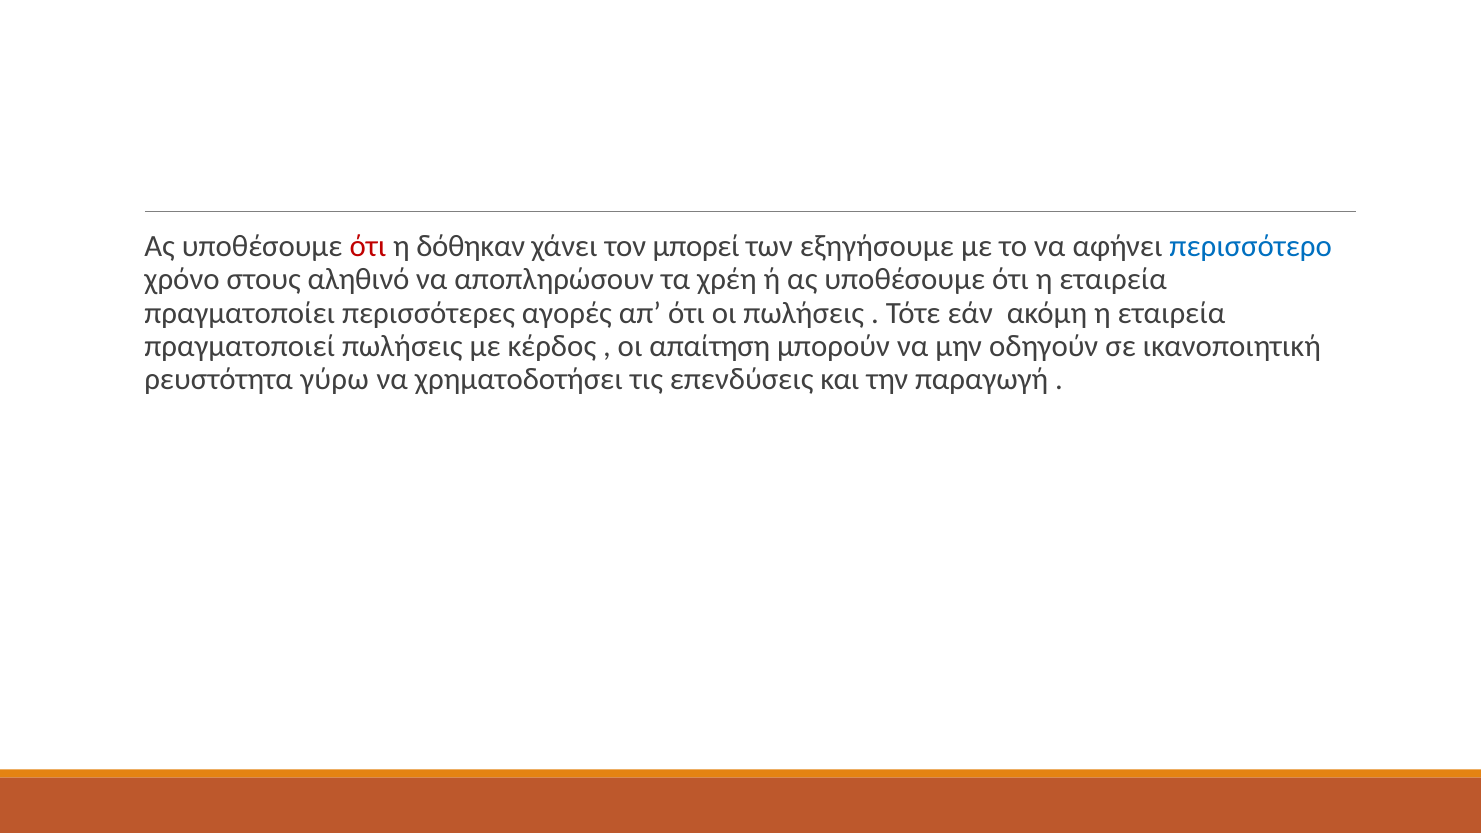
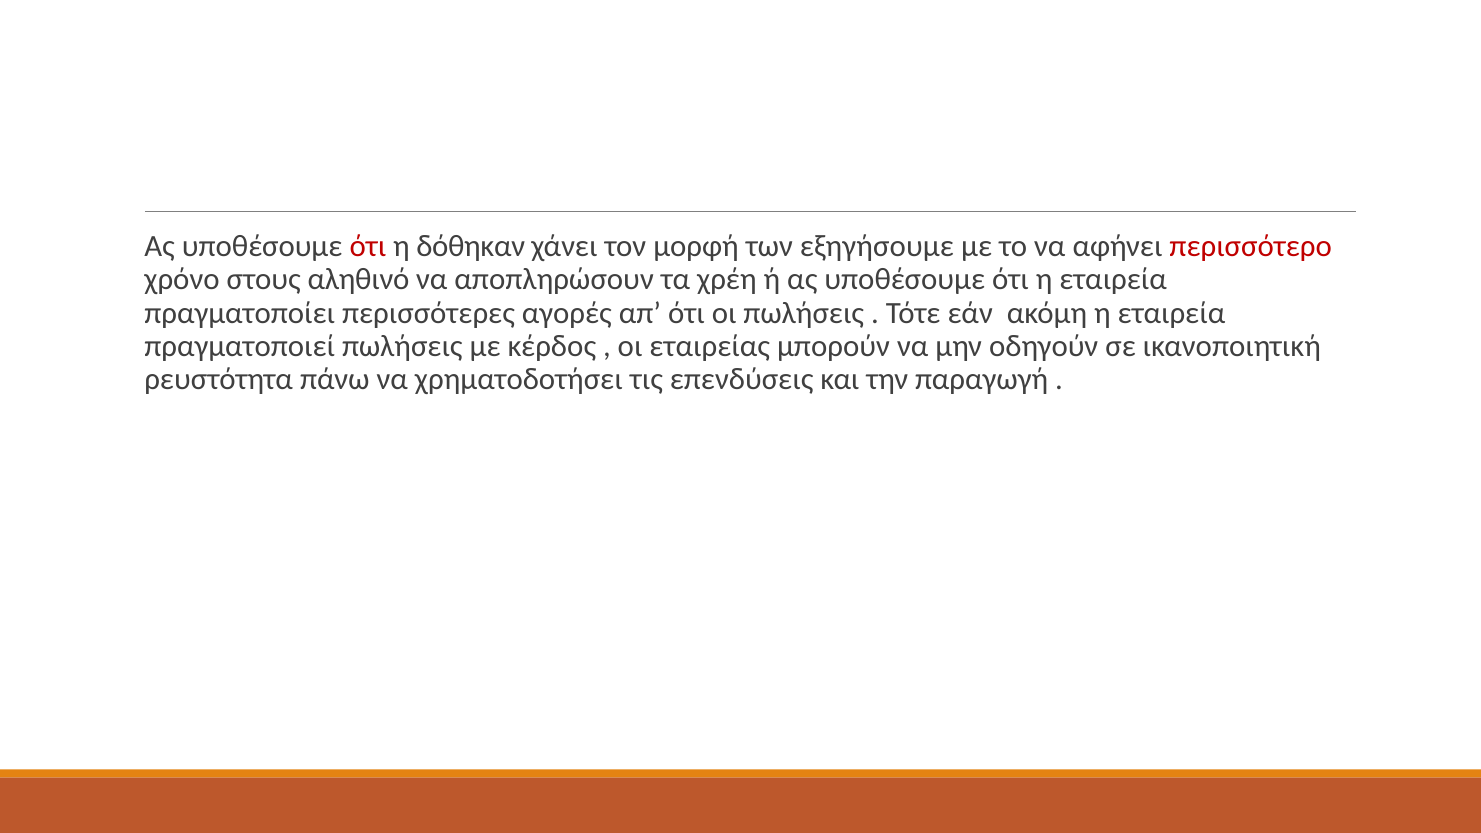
μπορεί: μπορεί -> μορφή
περισσότερο colour: blue -> red
απαίτηση: απαίτηση -> εταιρείας
γύρω: γύρω -> πάνω
